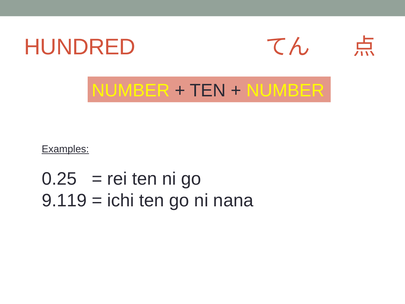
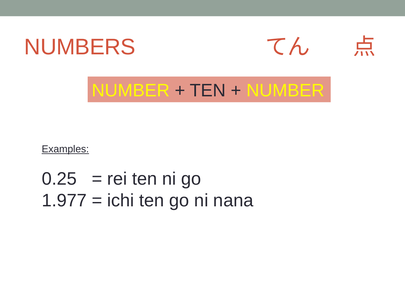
HUNDRED: HUNDRED -> NUMBERS
9.119: 9.119 -> 1.977
